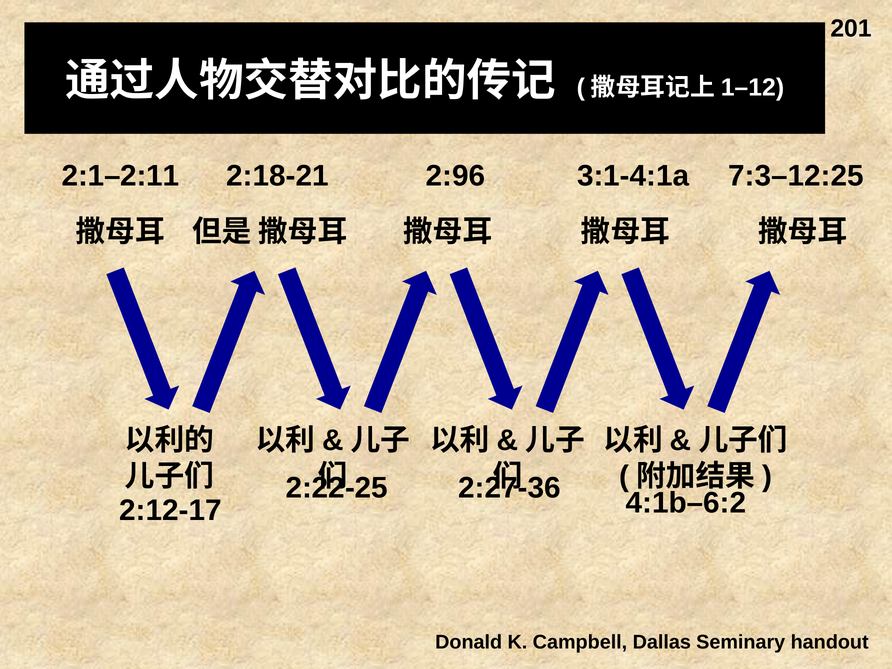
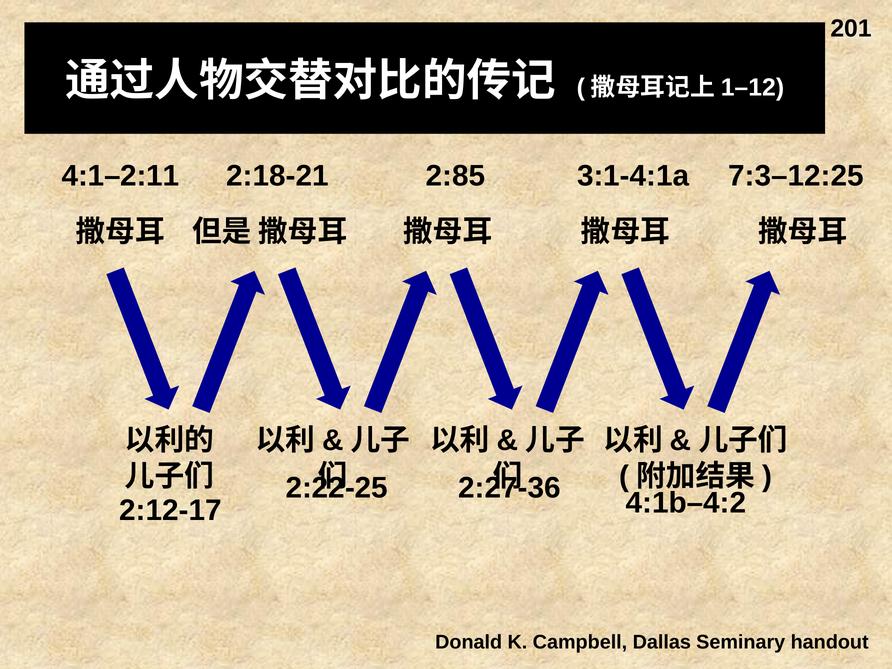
2:1–2:11: 2:1–2:11 -> 4:1–2:11
2:96: 2:96 -> 2:85
4:1b–6:2: 4:1b–6:2 -> 4:1b–4:2
